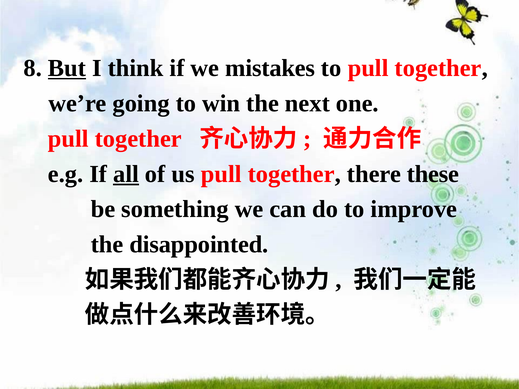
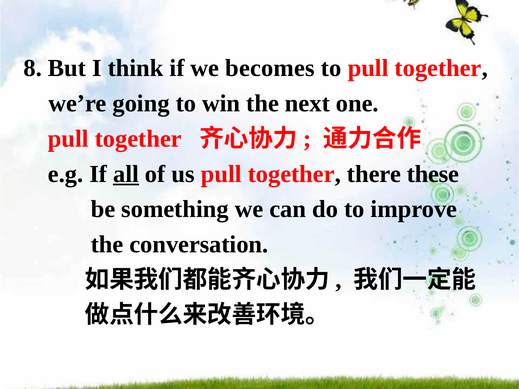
But underline: present -> none
mistakes: mistakes -> becomes
disappointed: disappointed -> conversation
